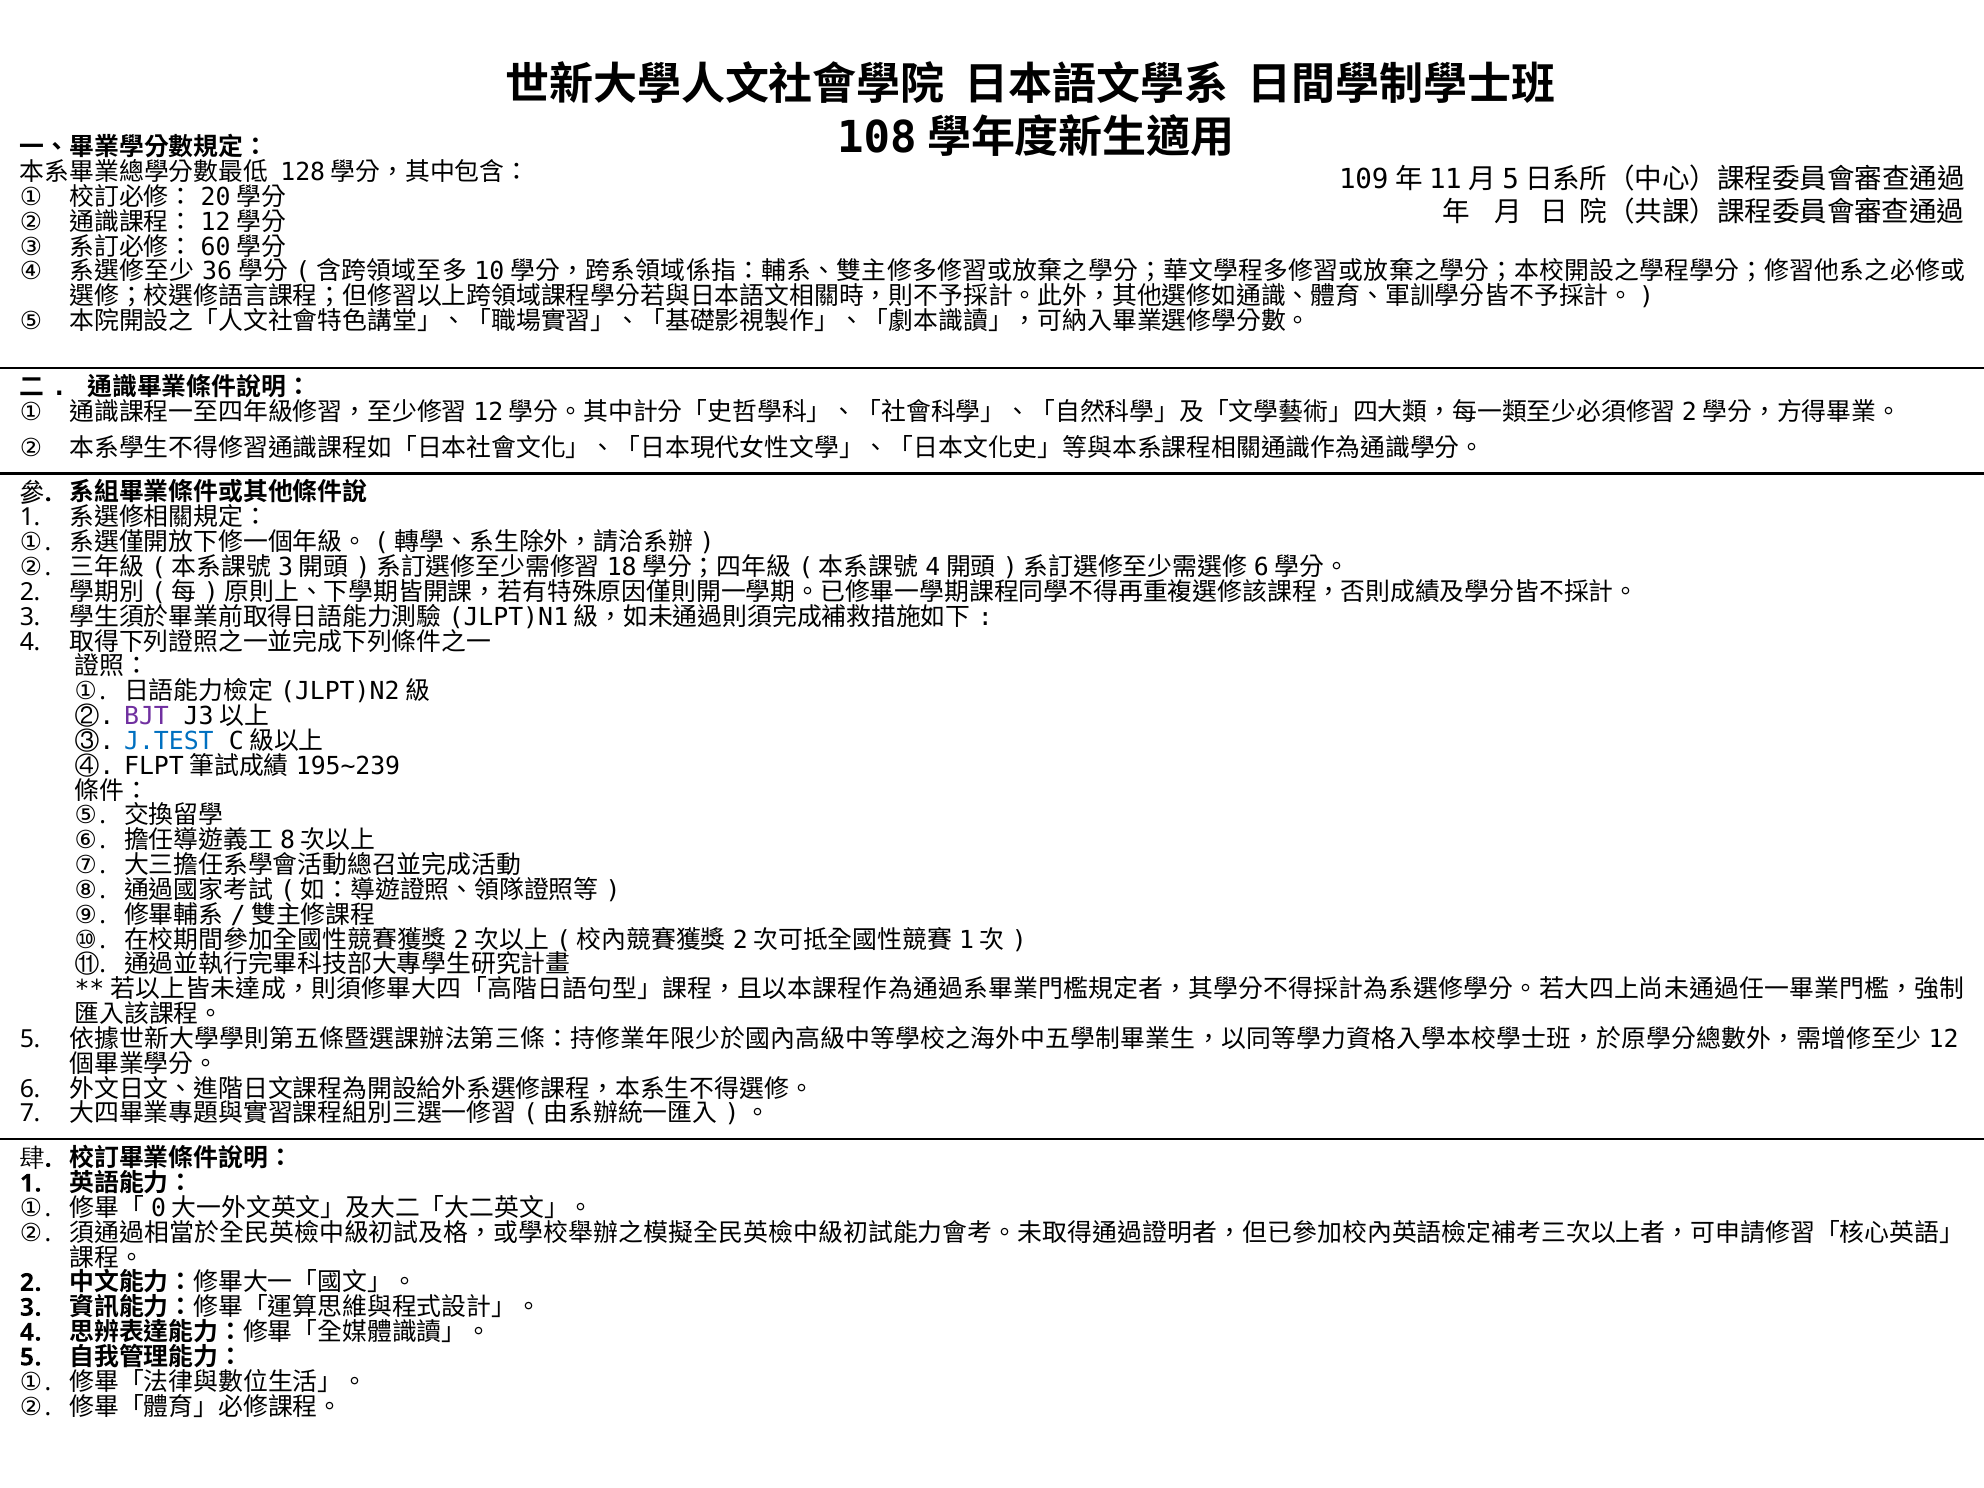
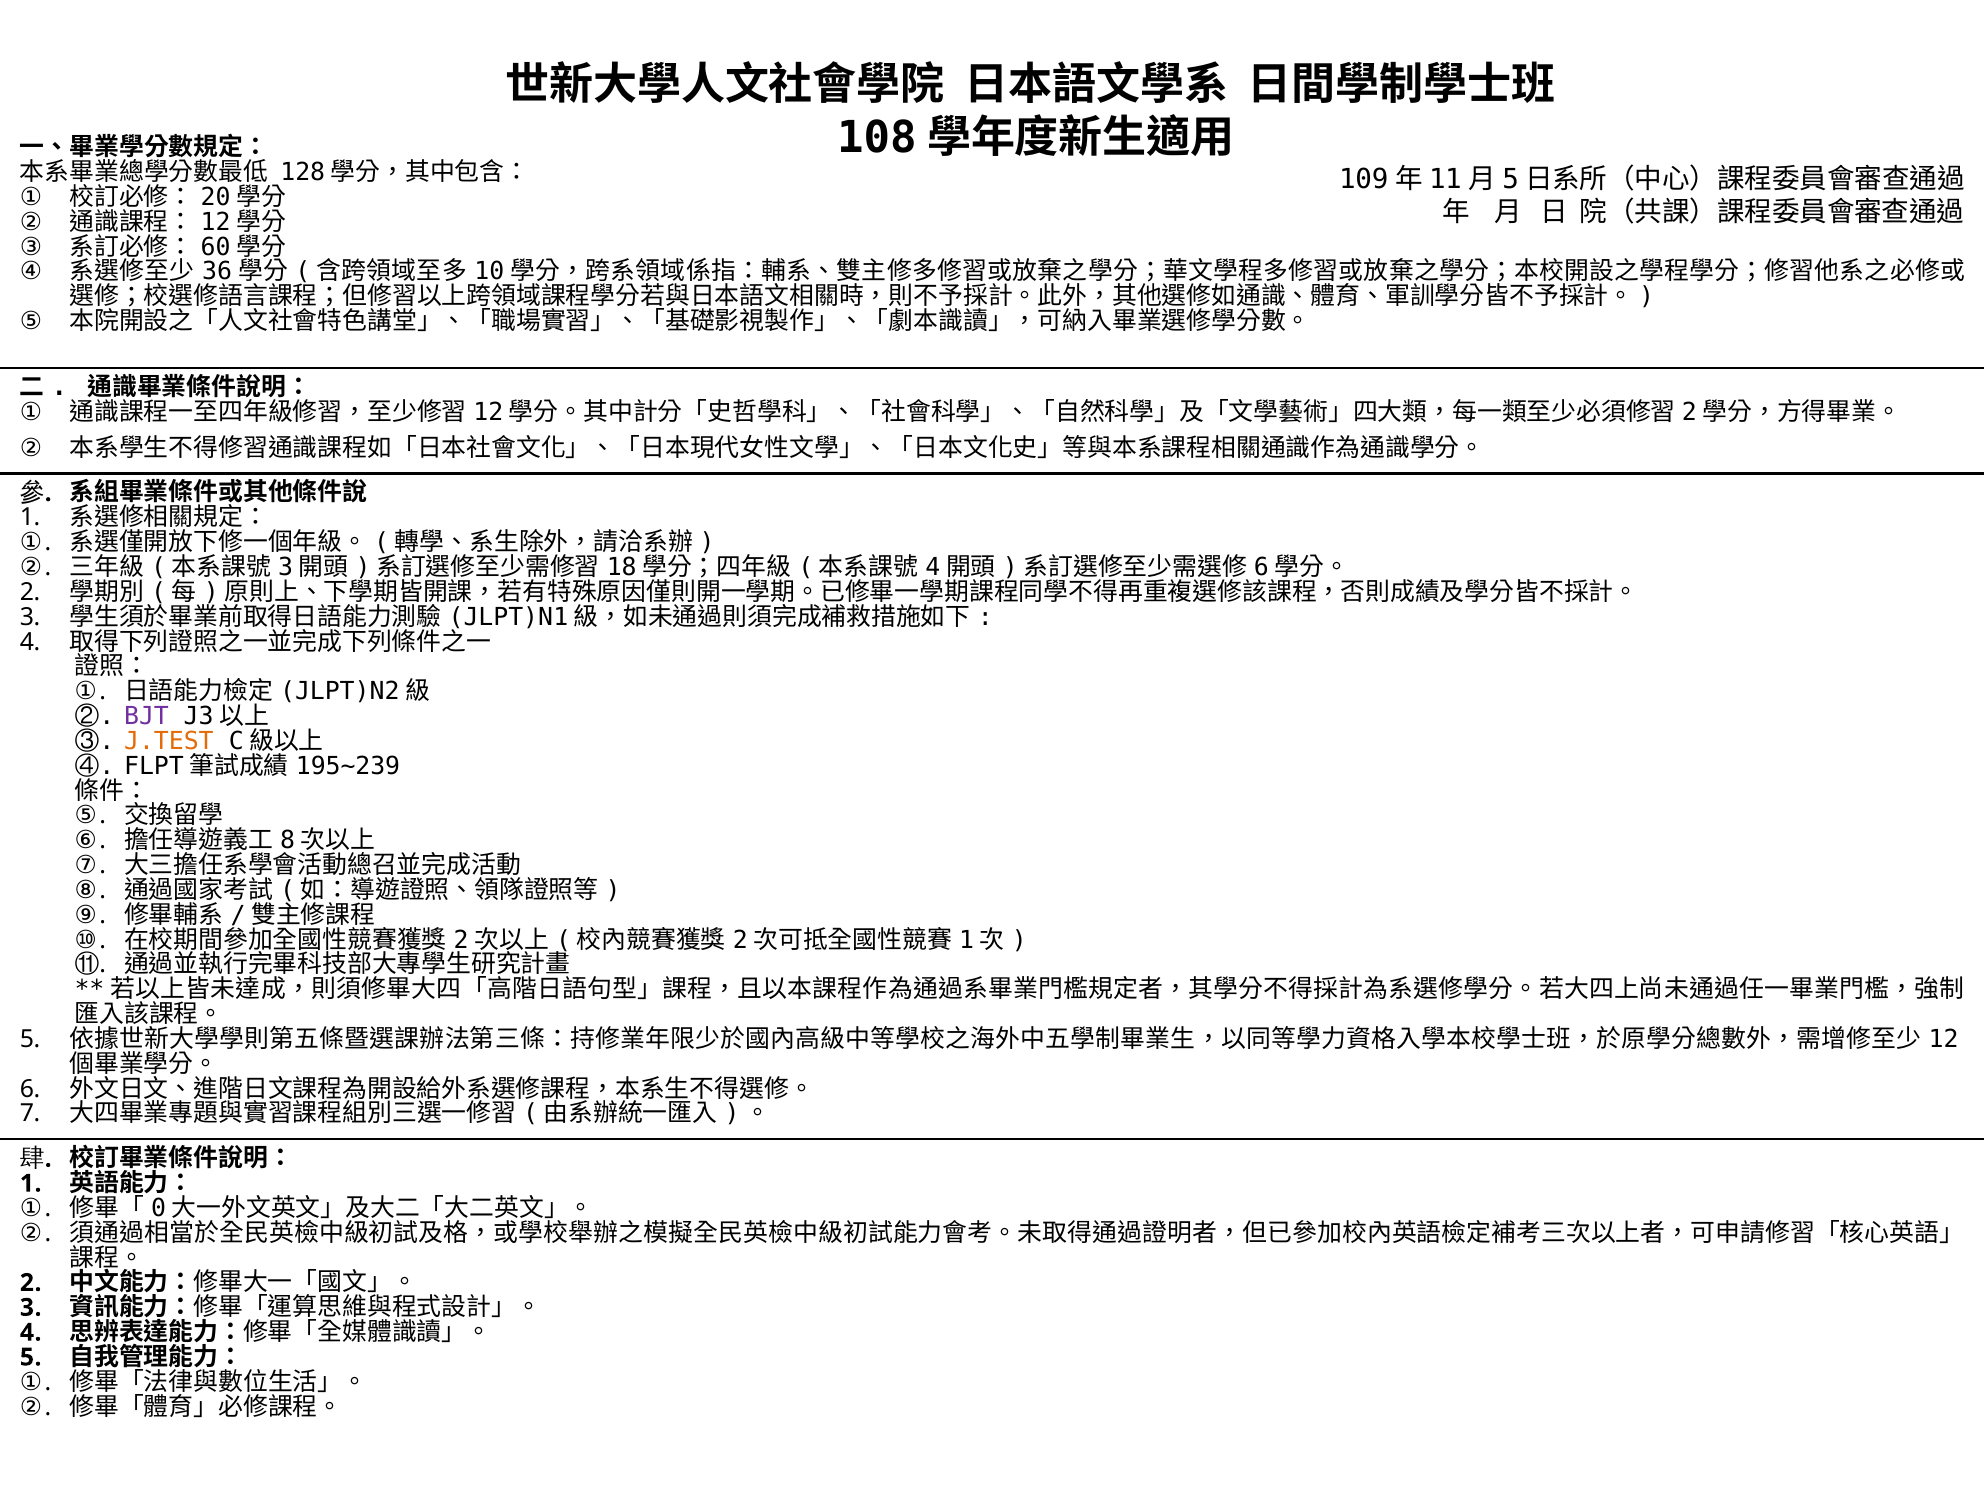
J.TEST colour: blue -> orange
